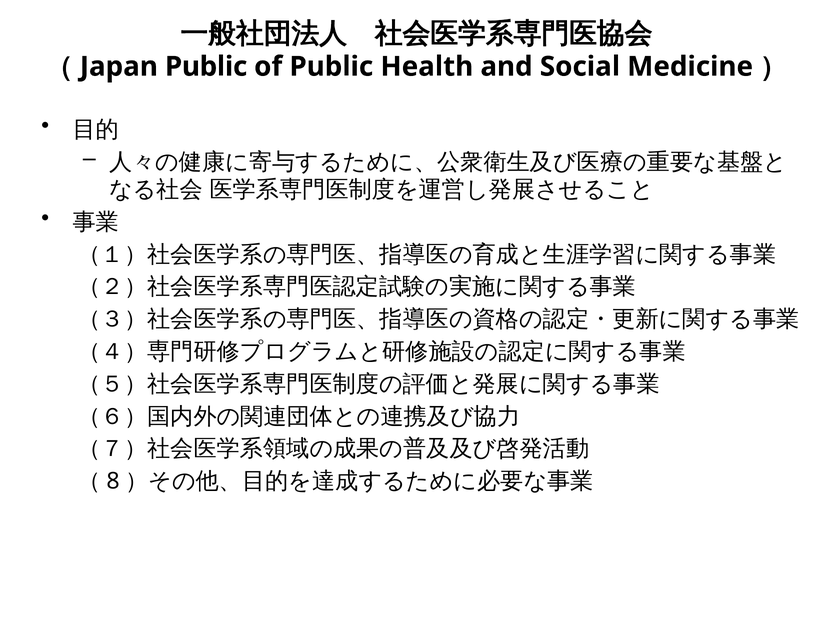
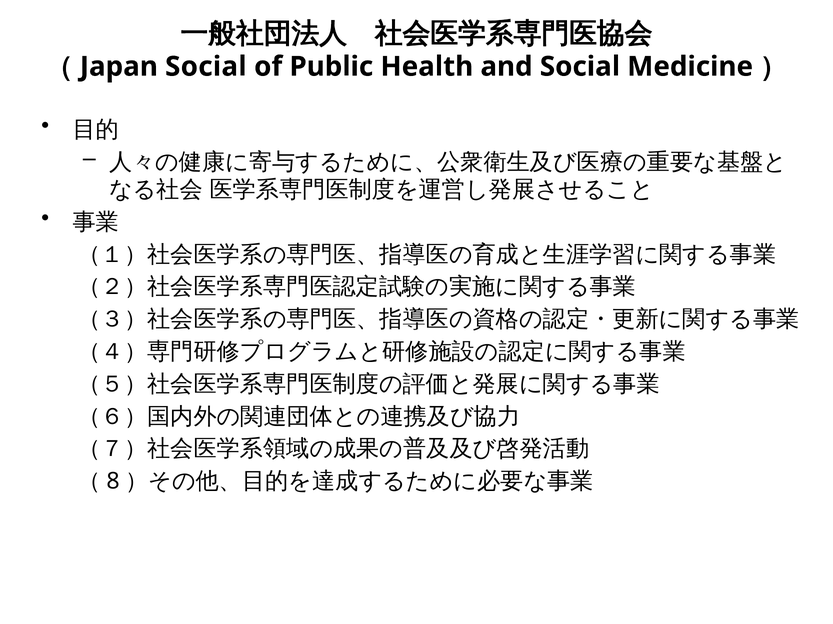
Public at (206, 67): Public -> Social
